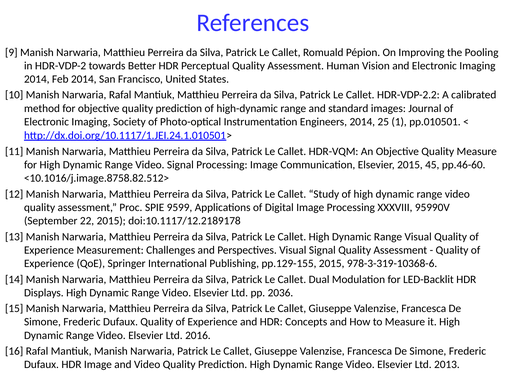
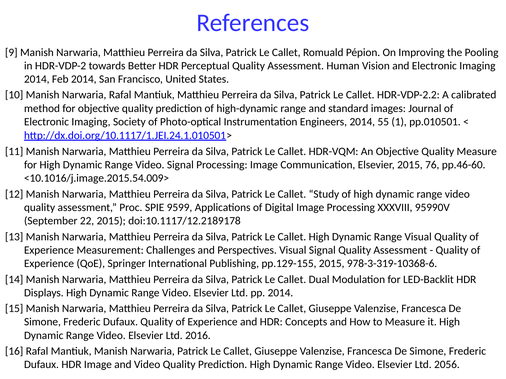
25: 25 -> 55
45: 45 -> 76
<10.1016/j.image.8758.82.512>: <10.1016/j.image.8758.82.512> -> <10.1016/j.image.2015.54.009>
pp 2036: 2036 -> 2014
2013: 2013 -> 2056
